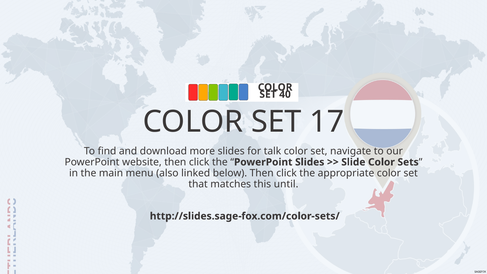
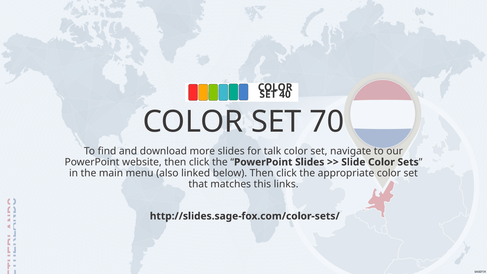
17: 17 -> 70
until: until -> links
